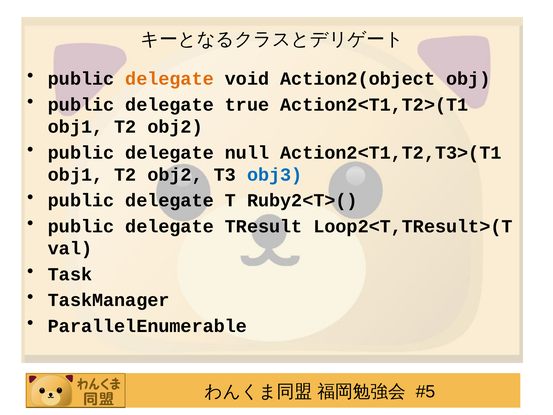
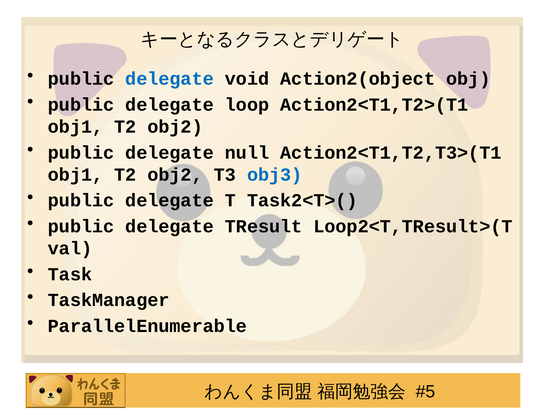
delegate at (170, 79) colour: orange -> blue
true: true -> loop
Ruby2<T>(: Ruby2<T>( -> Task2<T>(
